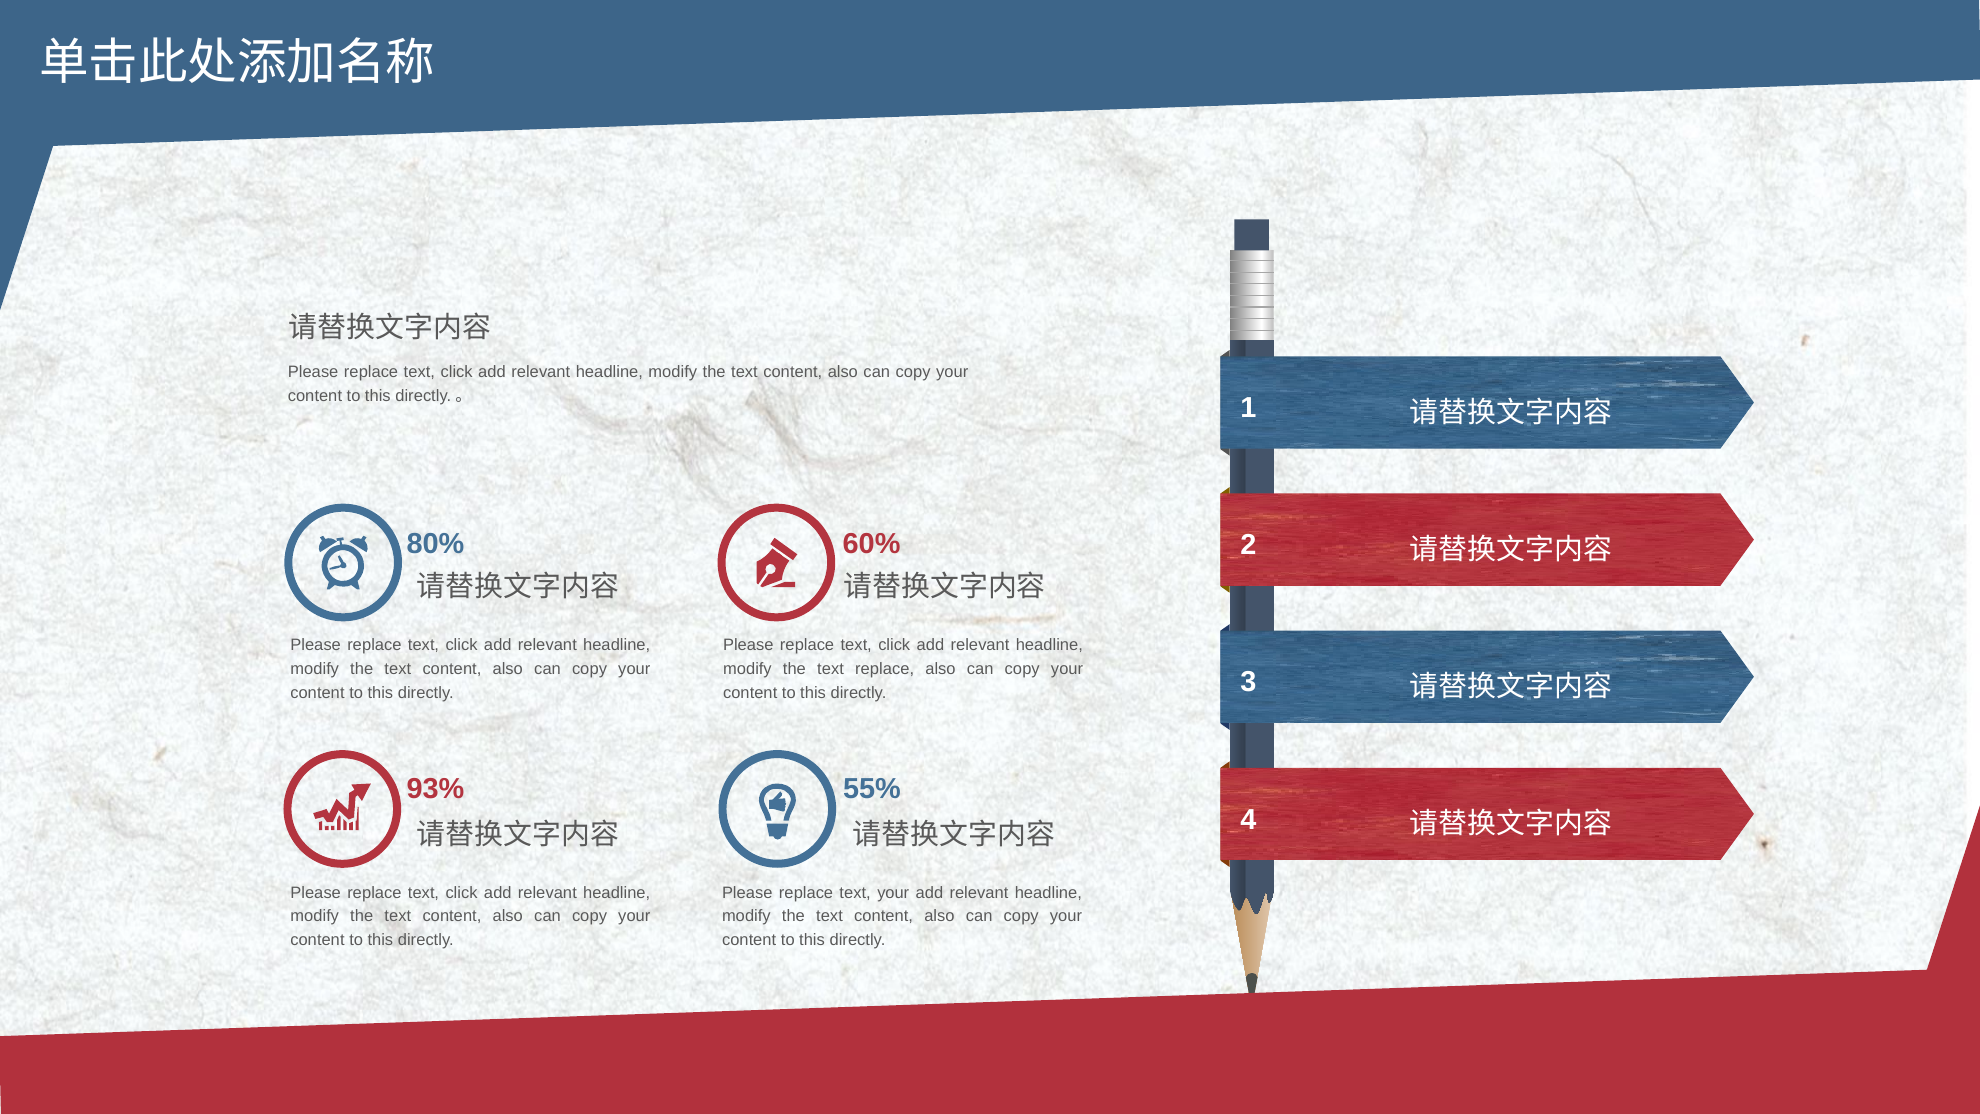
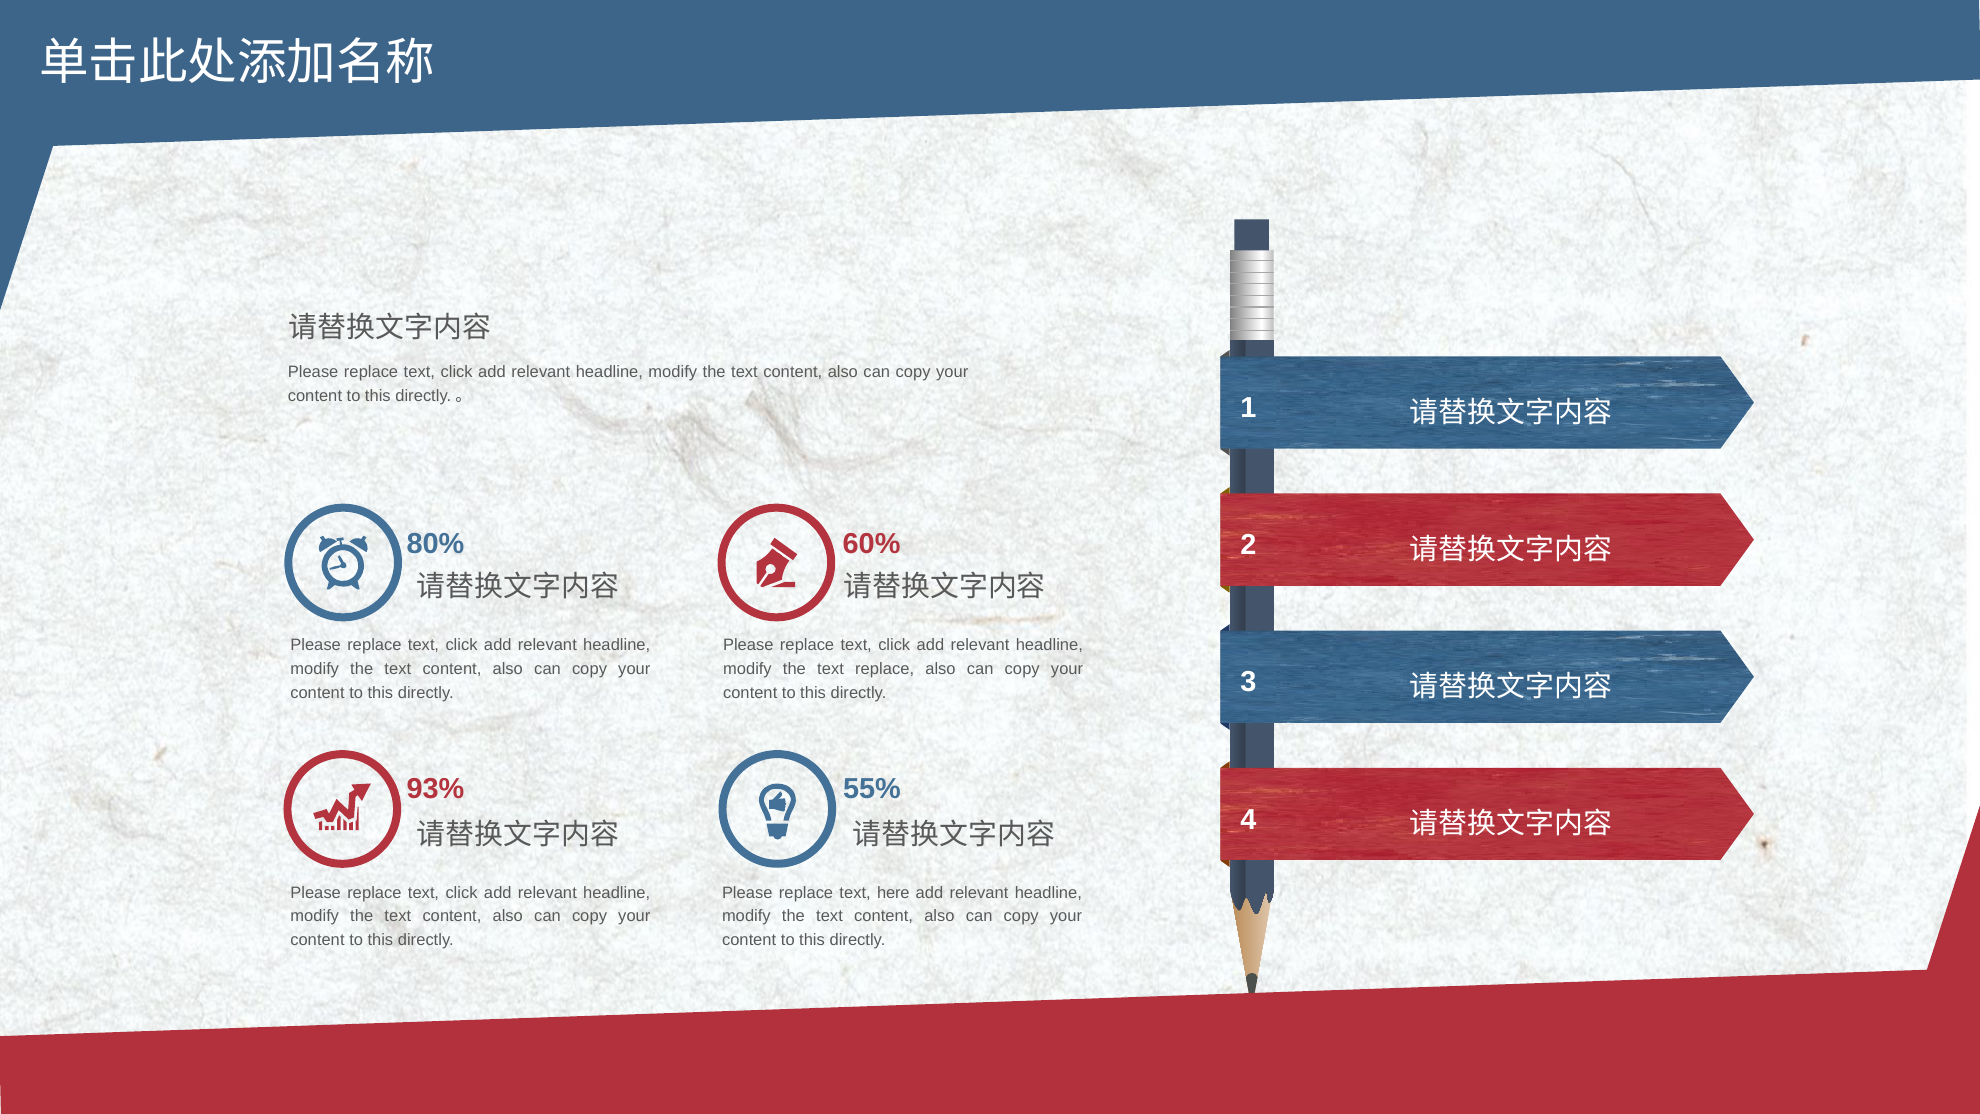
text your: your -> here
